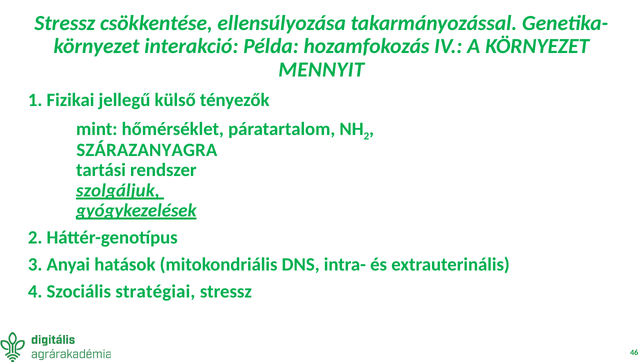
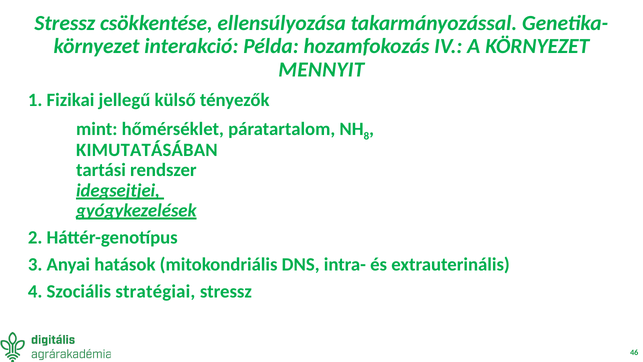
2 at (366, 136): 2 -> 8
SZÁRAZANYAGRA: SZÁRAZANYAGRA -> KIMUTATÁSÁBAN
szolgáljuk: szolgáljuk -> idegsejtjei
